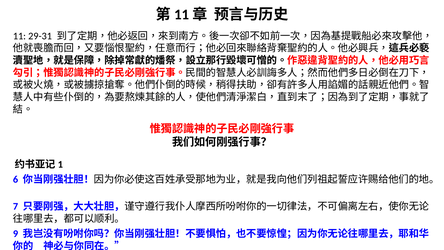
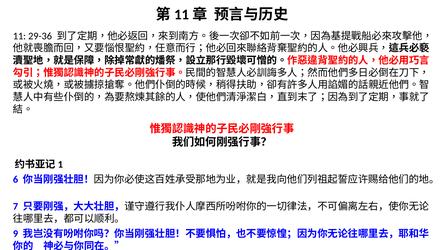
29-31: 29-31 -> 29-36
